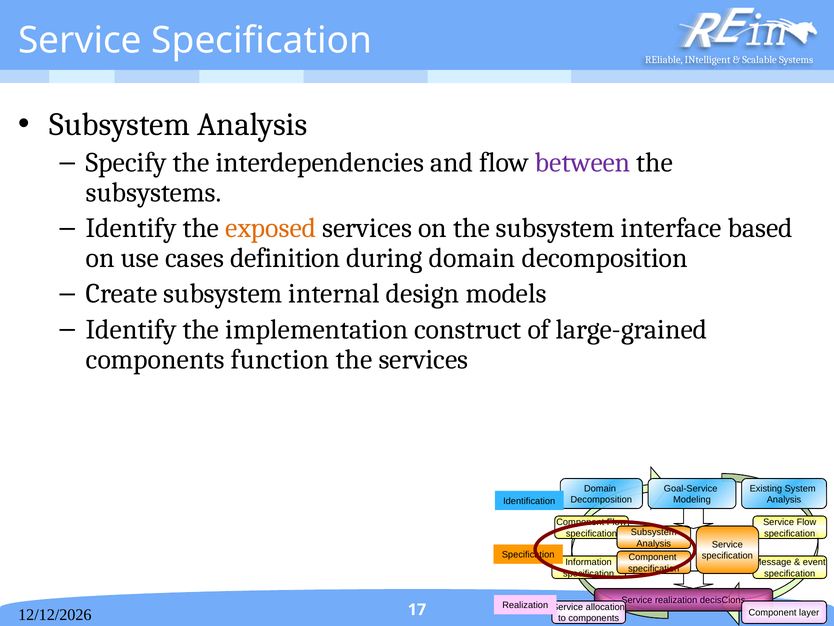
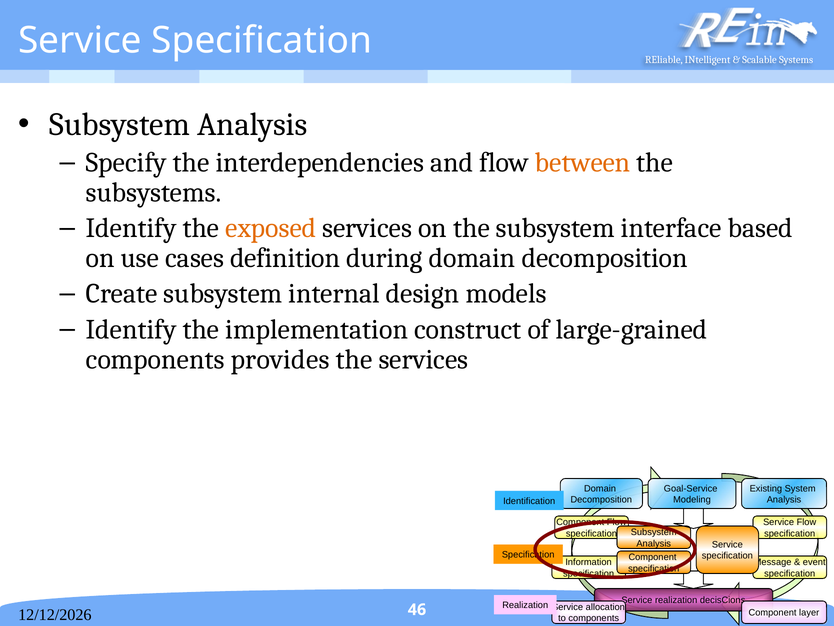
between colour: purple -> orange
function: function -> provides
17: 17 -> 46
